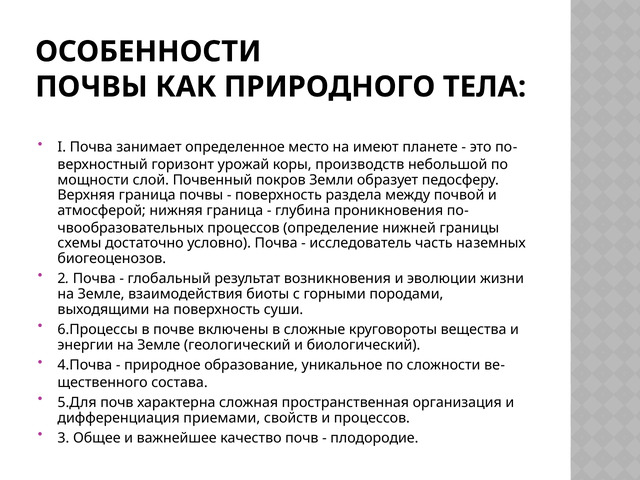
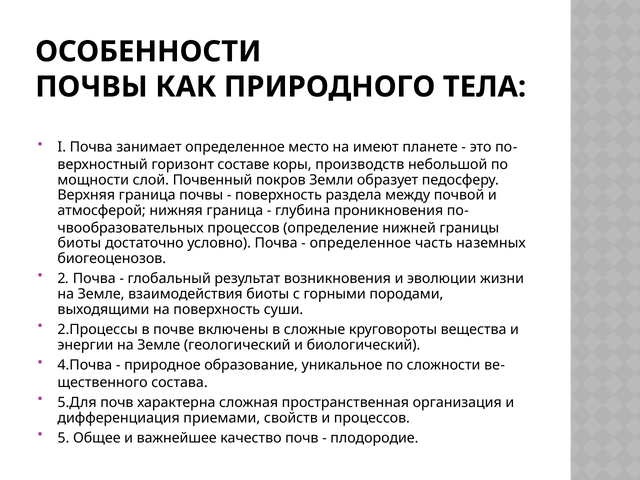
урожай: урожай -> составе
схемы at (79, 243): схемы -> биоты
исследователь at (360, 243): исследователь -> определенное
6.Процессы: 6.Процессы -> 2.Процессы
3: 3 -> 5
